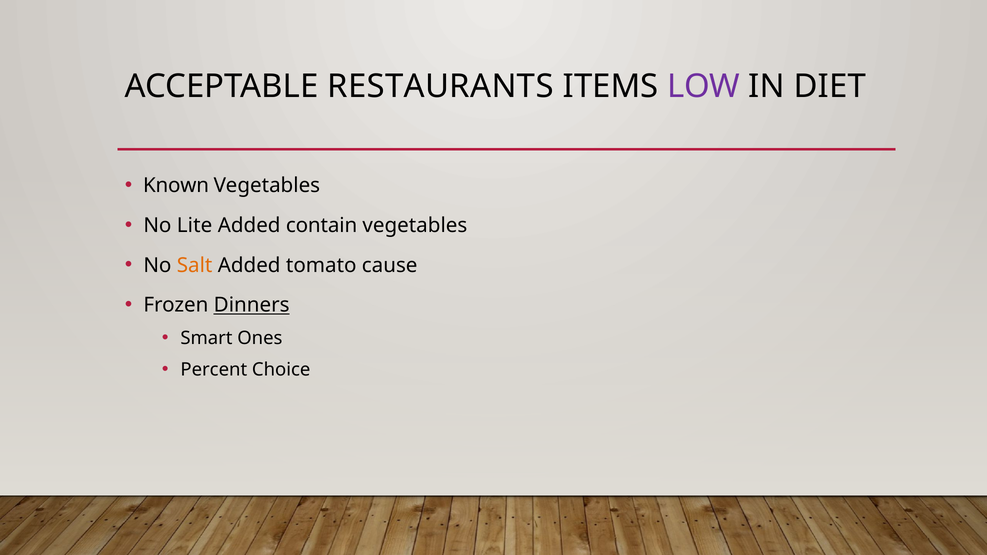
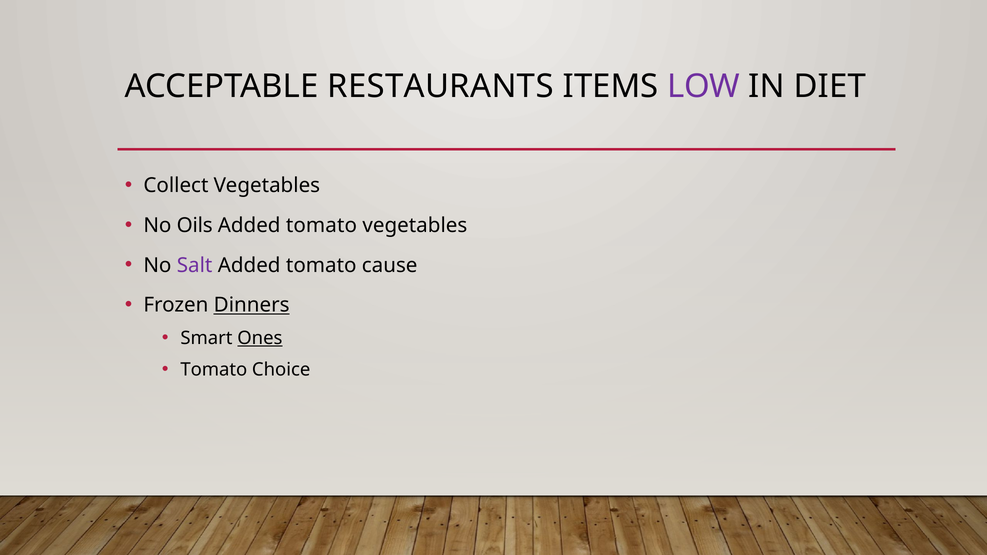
Known: Known -> Collect
Lite: Lite -> Oils
contain at (322, 225): contain -> tomato
Salt colour: orange -> purple
Ones underline: none -> present
Percent at (214, 370): Percent -> Tomato
